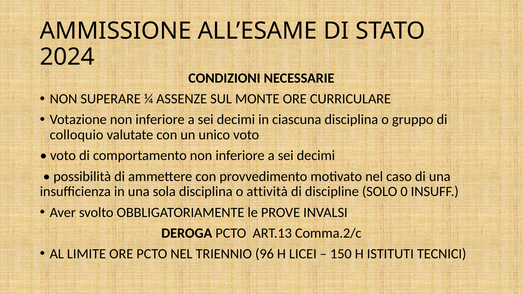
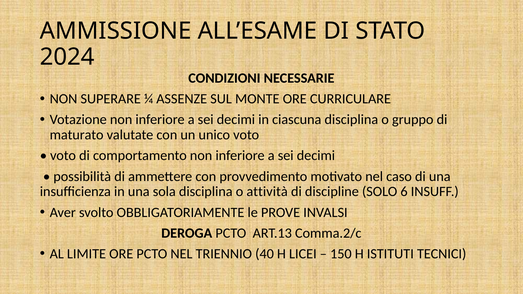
colloquio: colloquio -> maturato
0: 0 -> 6
96: 96 -> 40
